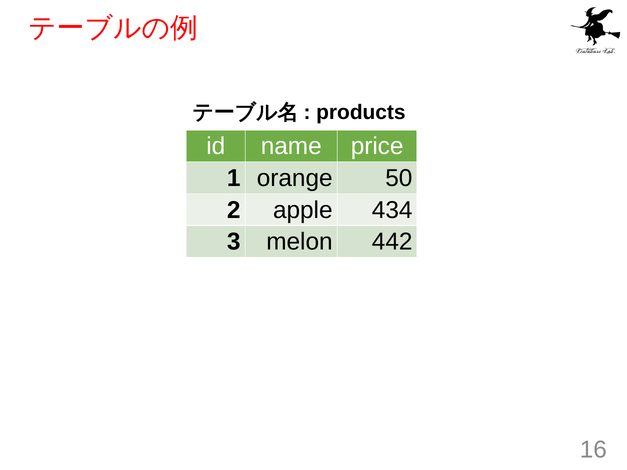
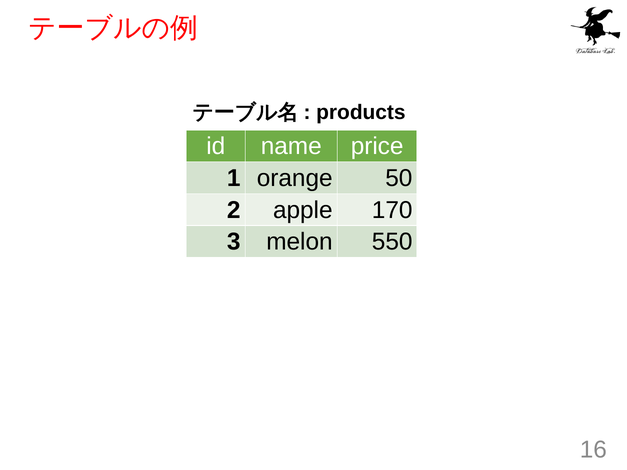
434: 434 -> 170
442: 442 -> 550
